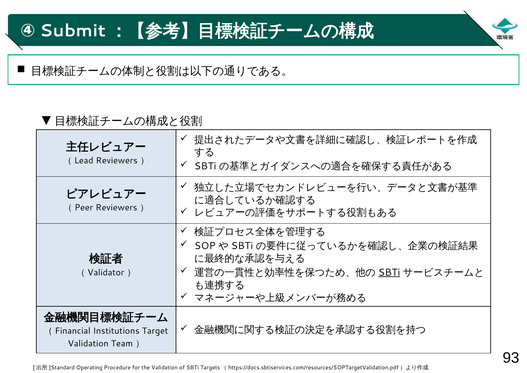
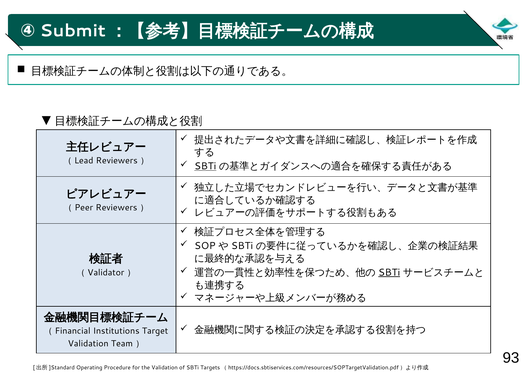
SBTi at (205, 166) underline: none -> present
